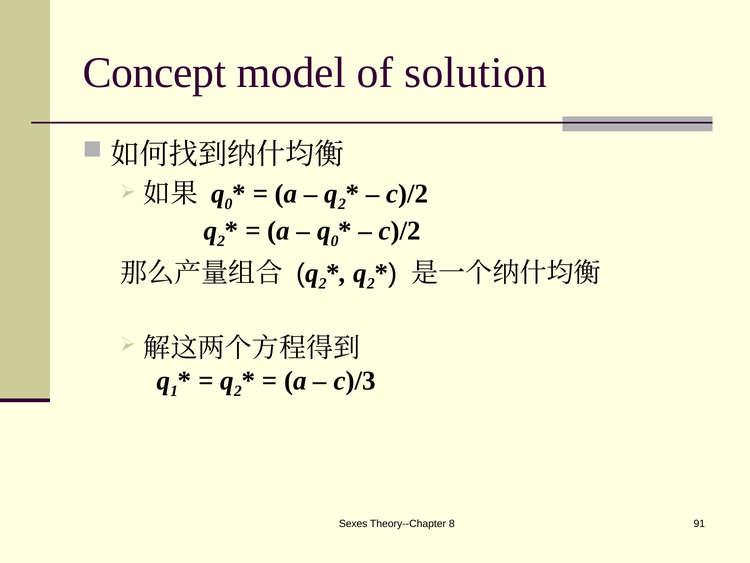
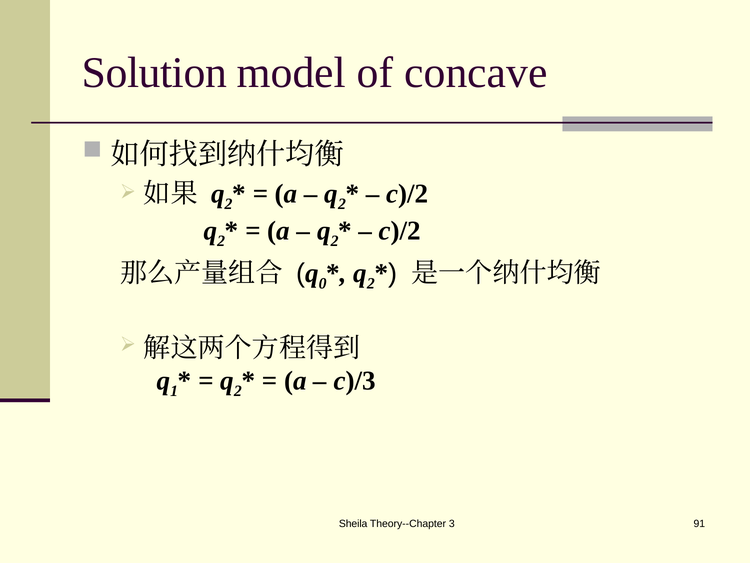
Concept: Concept -> Solution
solution: solution -> concave
0 at (228, 204): 0 -> 2
0 at (335, 241): 0 -> 2
2 at (323, 283): 2 -> 0
Sexes: Sexes -> Sheila
8: 8 -> 3
